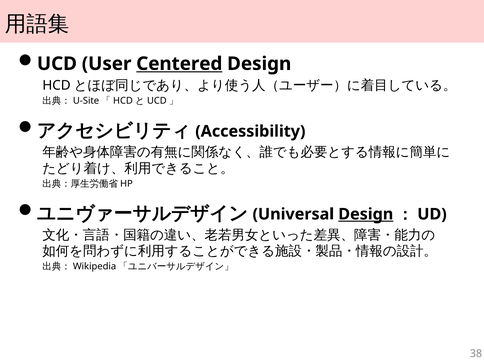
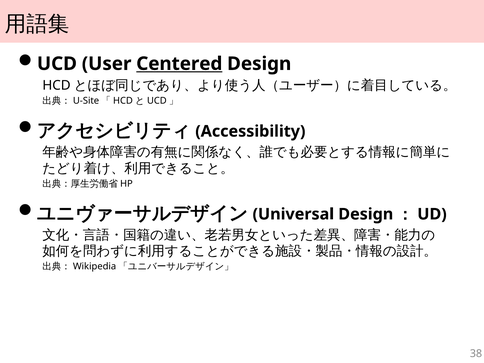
Design at (366, 214) underline: present -> none
